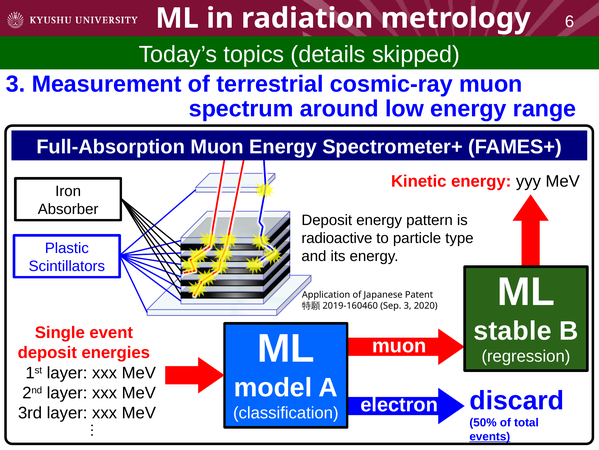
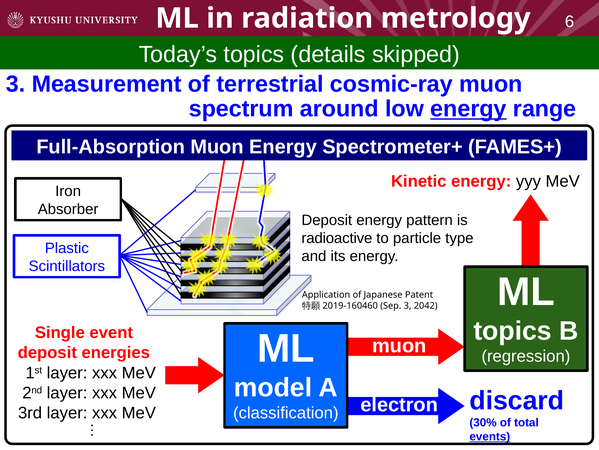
energy at (468, 109) underline: none -> present
2020: 2020 -> 2042
stable at (512, 330): stable -> topics
50%: 50% -> 30%
